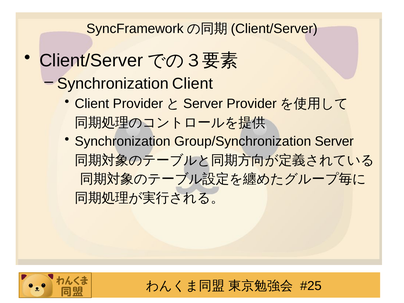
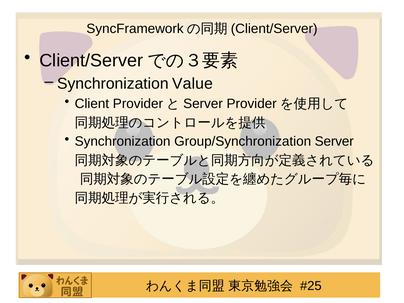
Synchronization Client: Client -> Value
